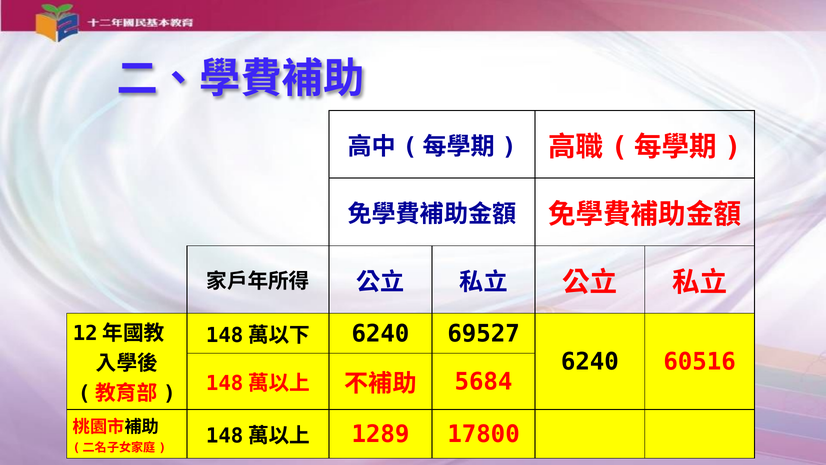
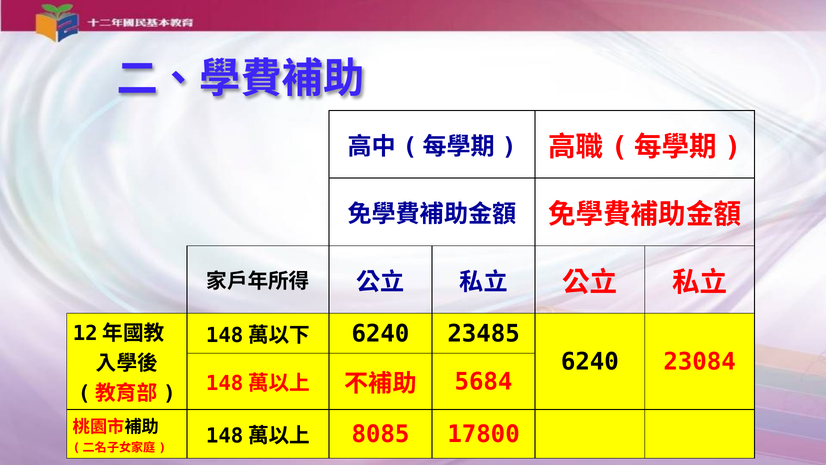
69527: 69527 -> 23485
60516: 60516 -> 23084
1289: 1289 -> 8085
